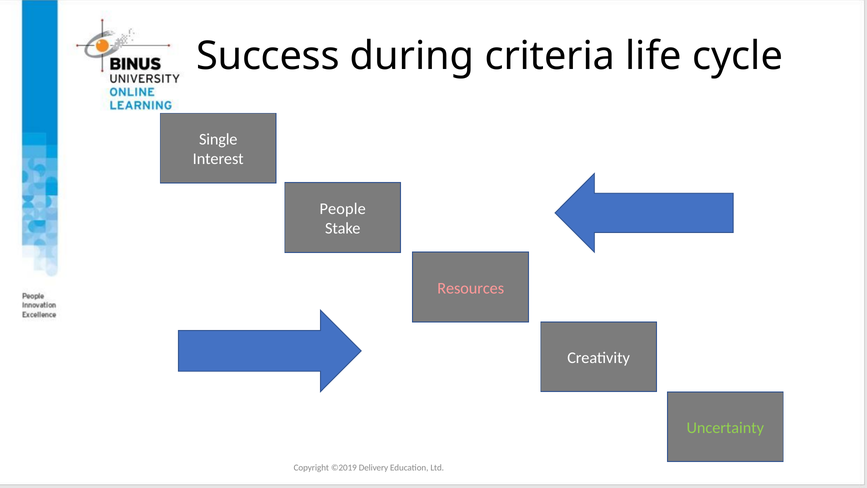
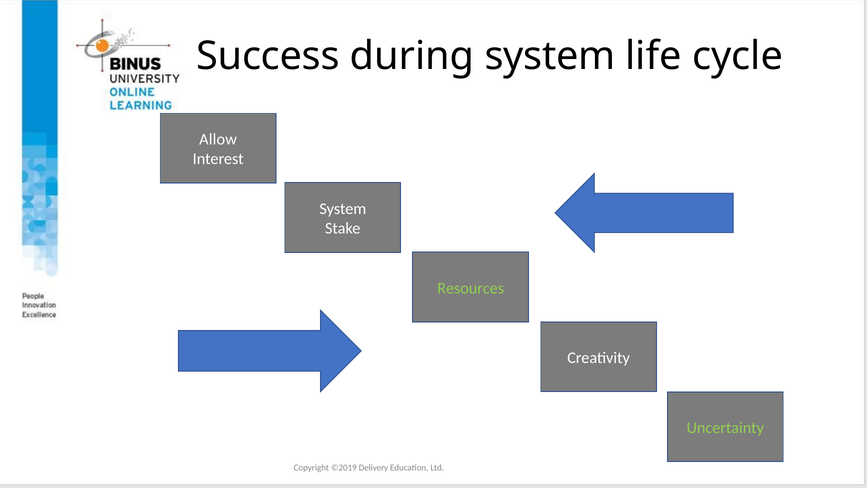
during criteria: criteria -> system
Single: Single -> Allow
People at (343, 209): People -> System
Resources colour: pink -> light green
